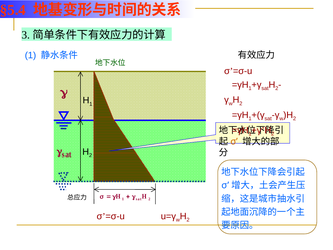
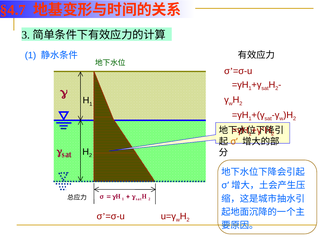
§5.4: §5.4 -> §4.7
